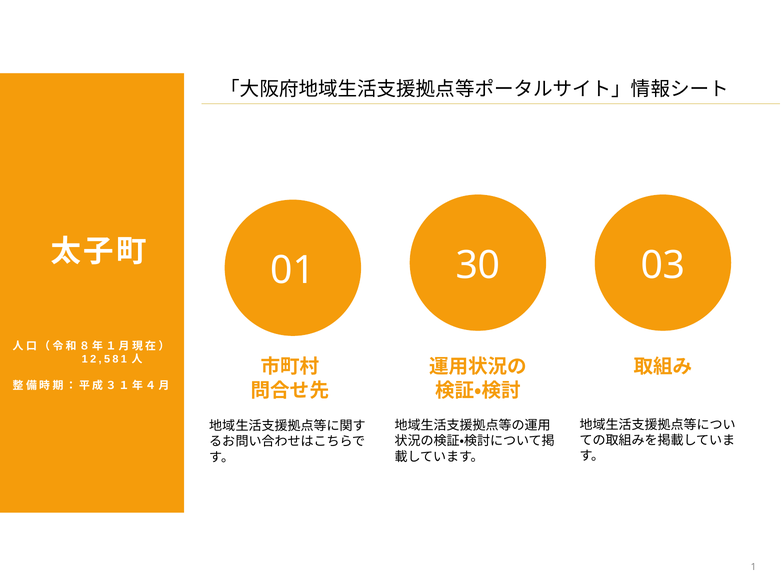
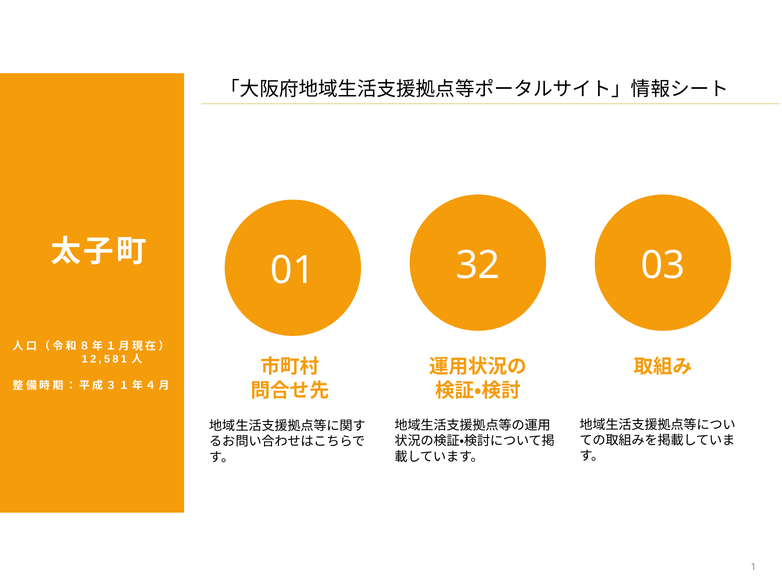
30: 30 -> 32
